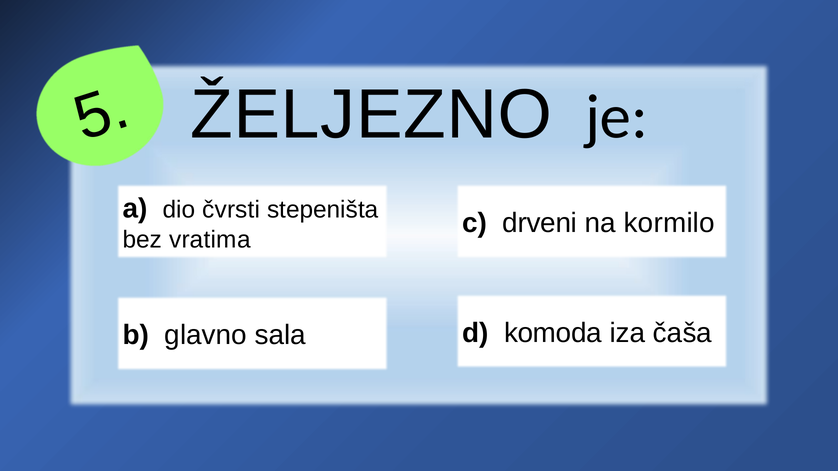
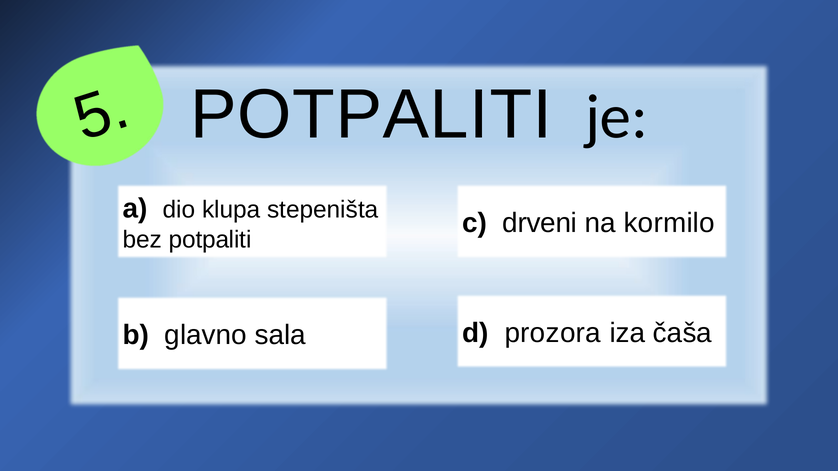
ŽELJEZNO at (371, 115): ŽELJEZNO -> POTPALITI
čvrsti: čvrsti -> klupa
bez vratima: vratima -> potpaliti
komoda: komoda -> prozora
